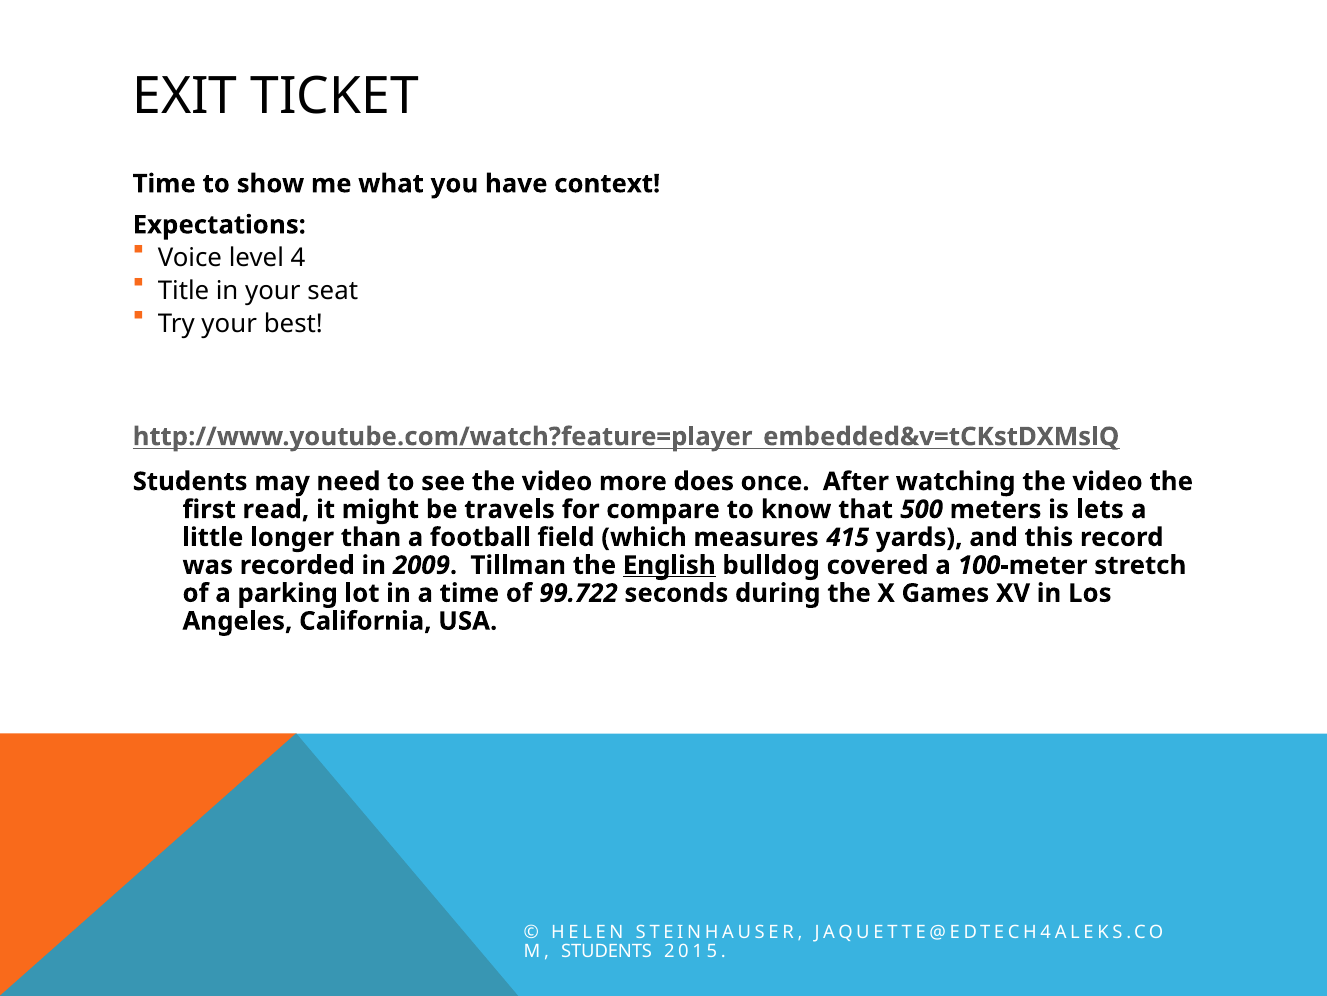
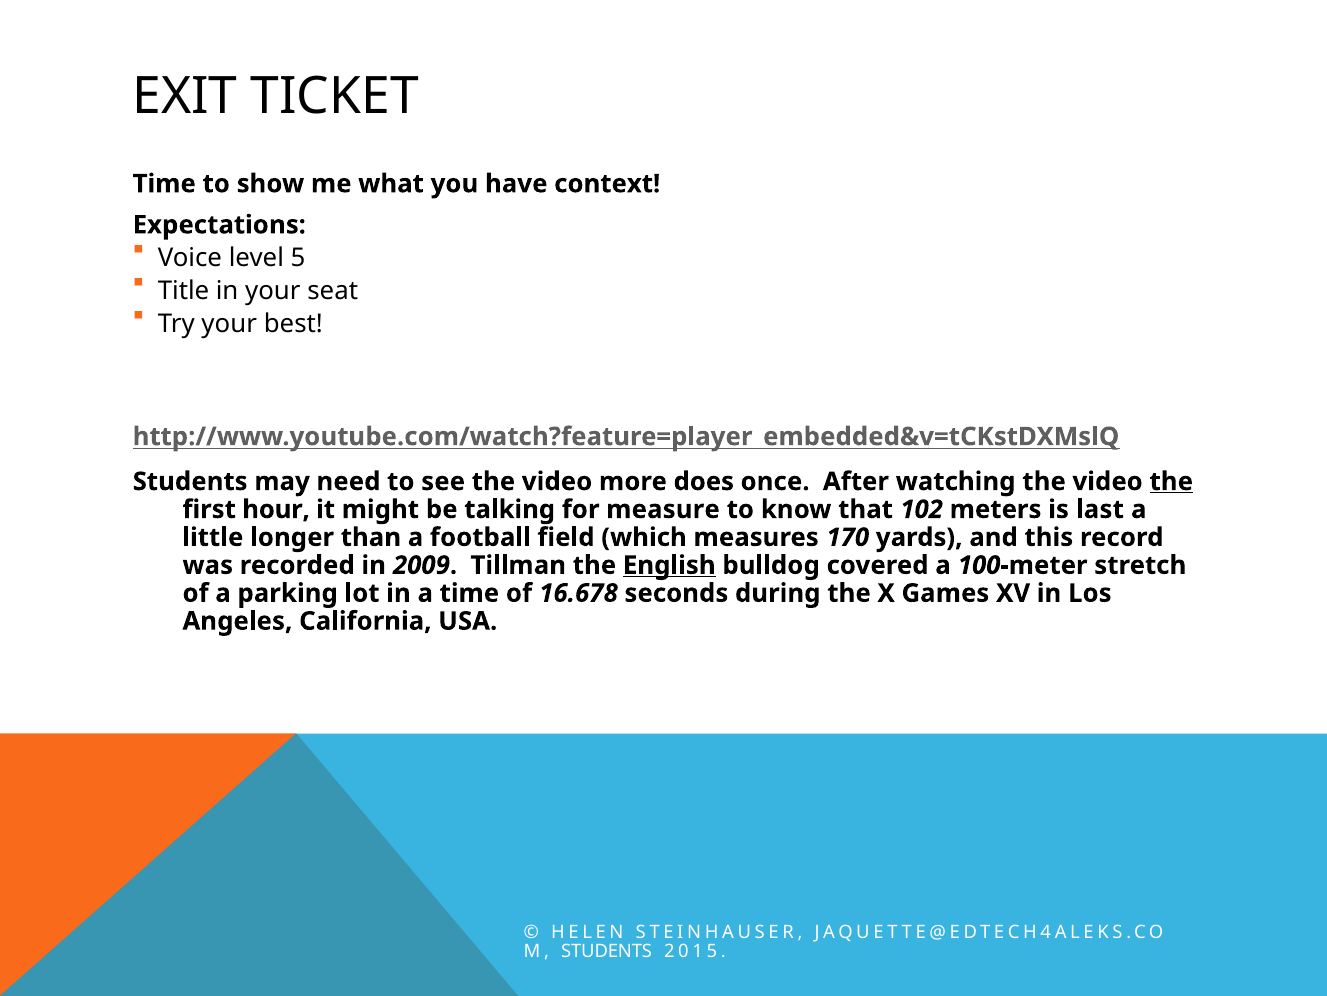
4: 4 -> 5
the at (1171, 481) underline: none -> present
read: read -> hour
travels: travels -> talking
compare: compare -> measure
500: 500 -> 102
lets: lets -> last
415: 415 -> 170
99.722: 99.722 -> 16.678
